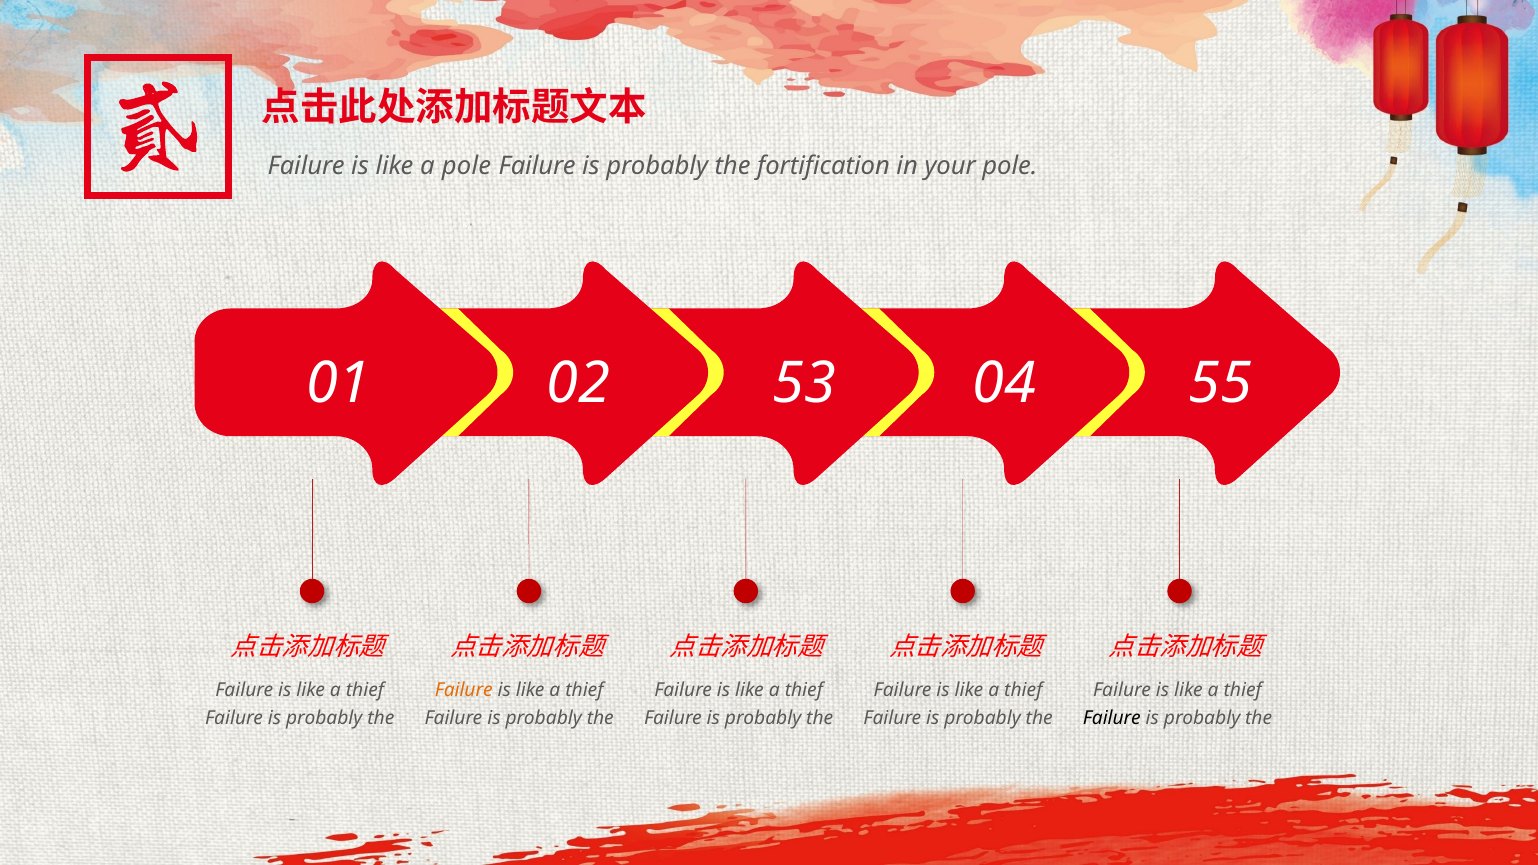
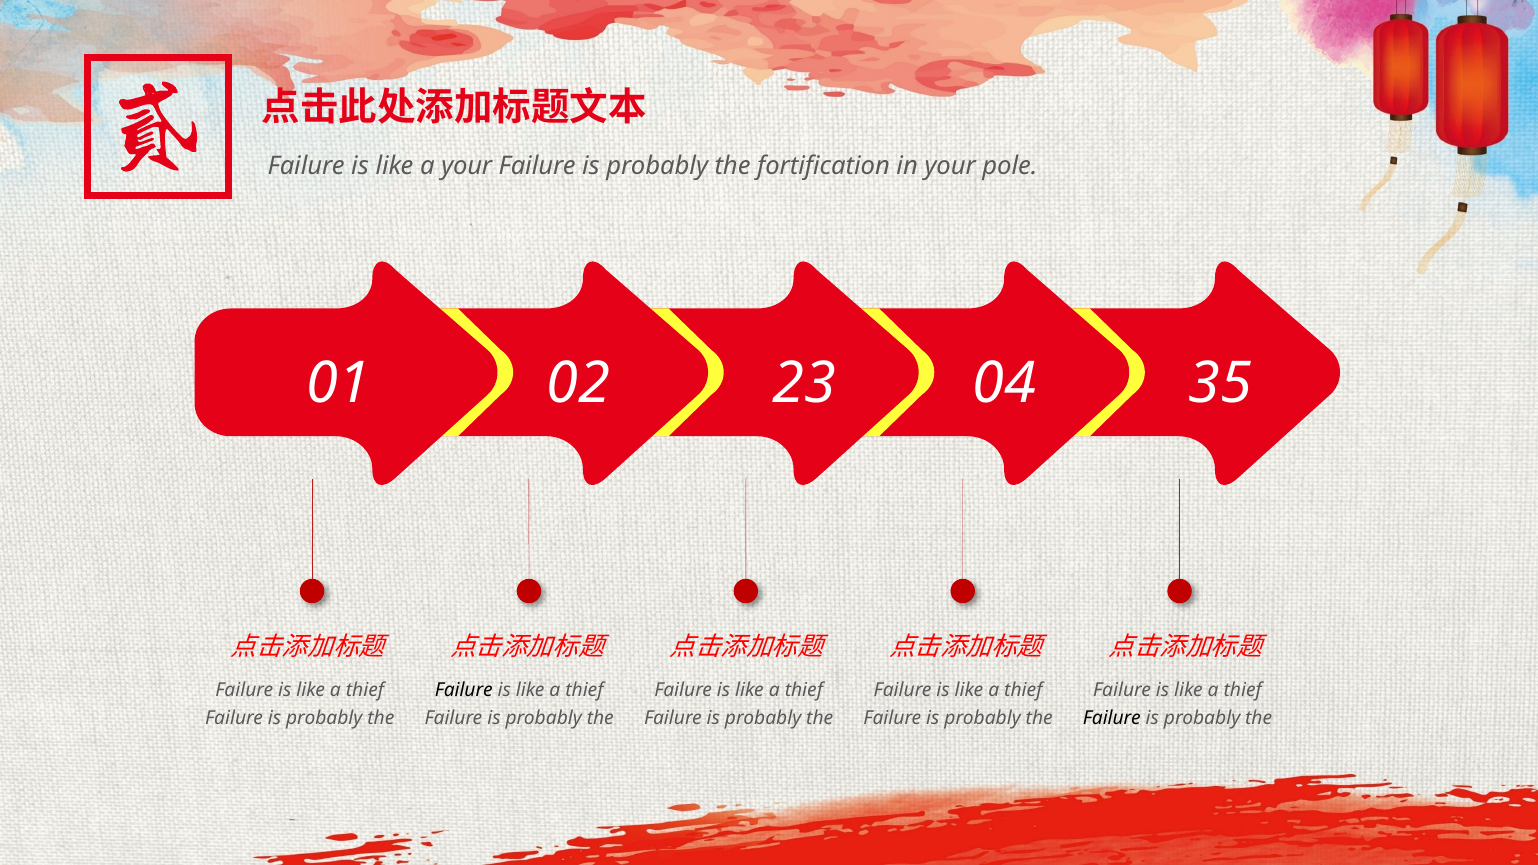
a pole: pole -> your
53: 53 -> 23
55: 55 -> 35
Failure at (464, 691) colour: orange -> black
